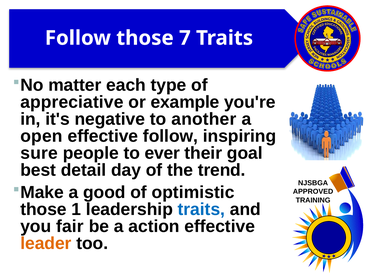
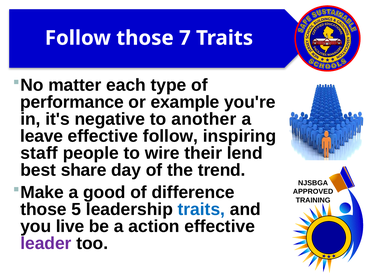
appreciative: appreciative -> performance
open: open -> leave
sure: sure -> staff
ever: ever -> wire
goal: goal -> lend
detail: detail -> share
optimistic: optimistic -> difference
1: 1 -> 5
fair: fair -> live
leader colour: orange -> purple
